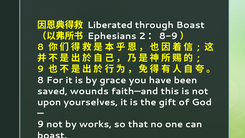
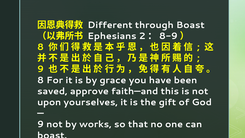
Liberated: Liberated -> Different
wounds: wounds -> approve
